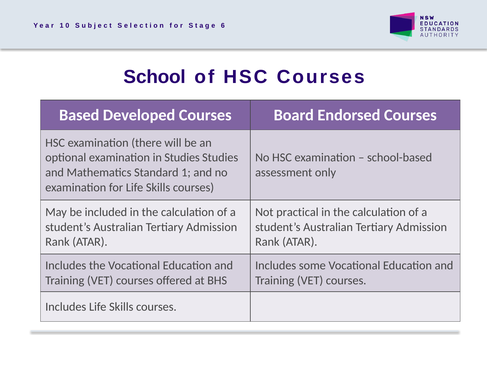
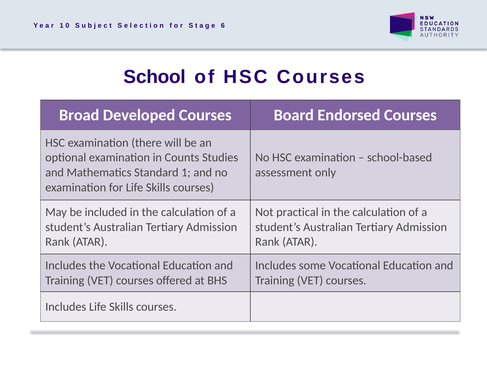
Based: Based -> Broad
in Studies: Studies -> Counts
